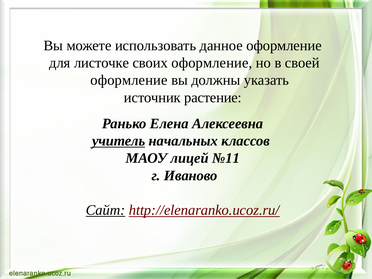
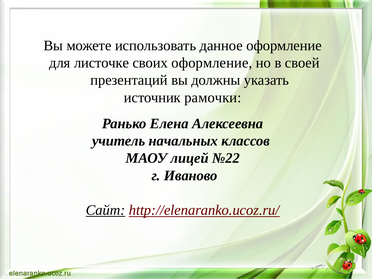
оформление at (129, 80): оформление -> презентаций
растение: растение -> рамочки
учитель underline: present -> none
№11: №11 -> №22
